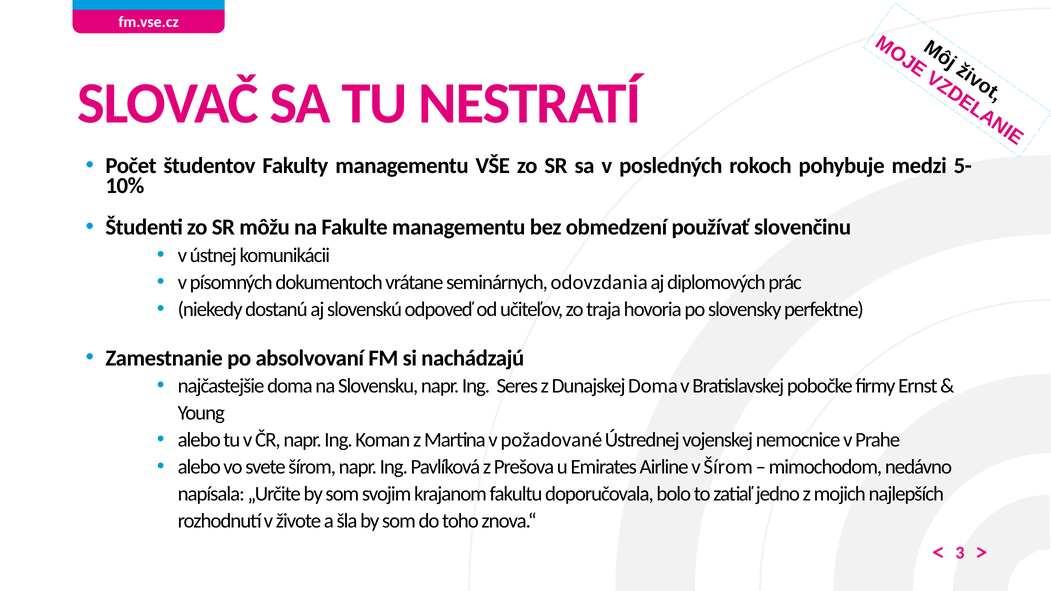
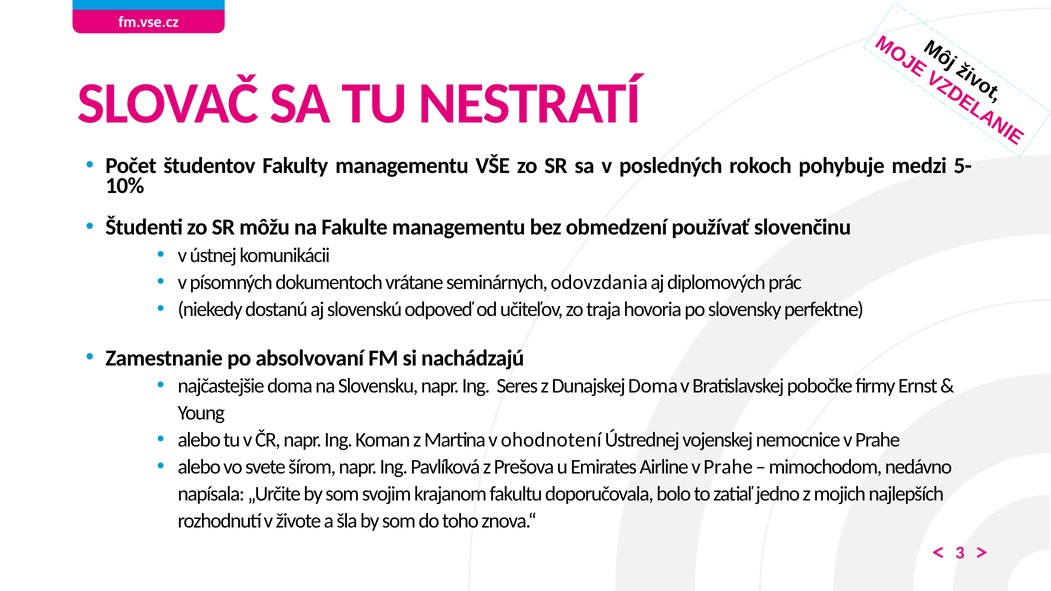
požadované: požadované -> ohodnotení
Airline v Šírom: Šírom -> Prahe
